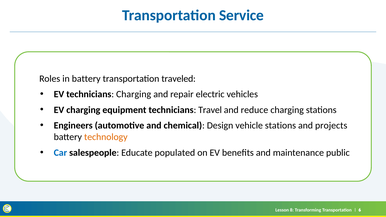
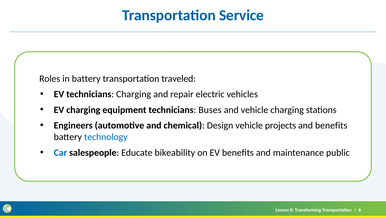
Travel: Travel -> Buses
and reduce: reduce -> vehicle
vehicle stations: stations -> projects
and projects: projects -> benefits
technology colour: orange -> blue
populated: populated -> bikeability
